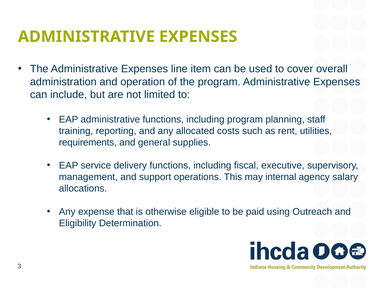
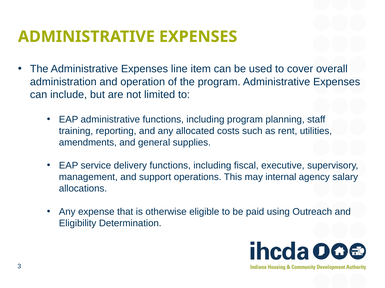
requirements: requirements -> amendments
